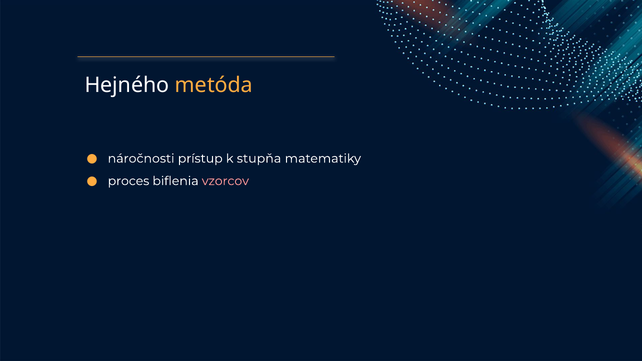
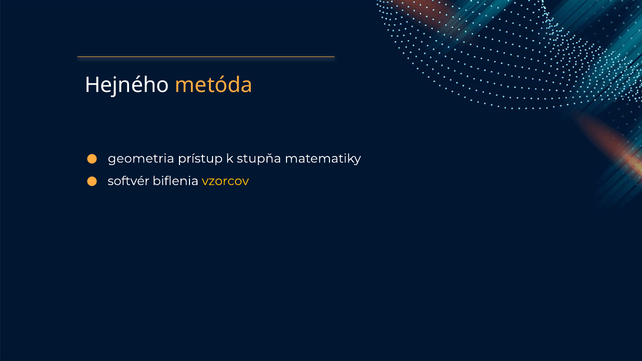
náročnosti: náročnosti -> geometria
proces: proces -> softvér
vzorcov colour: pink -> yellow
